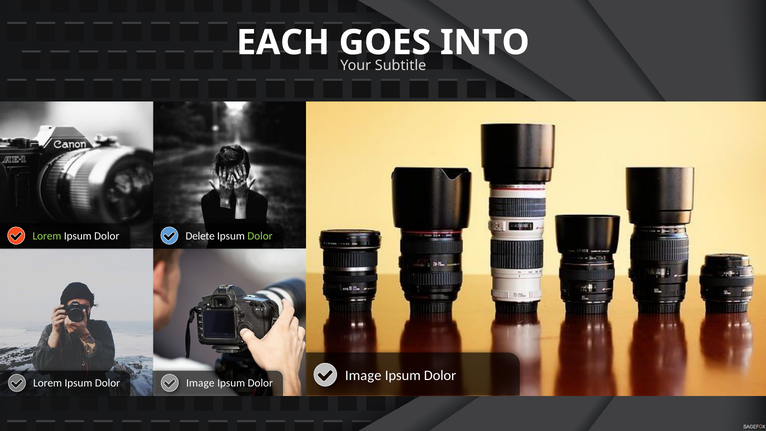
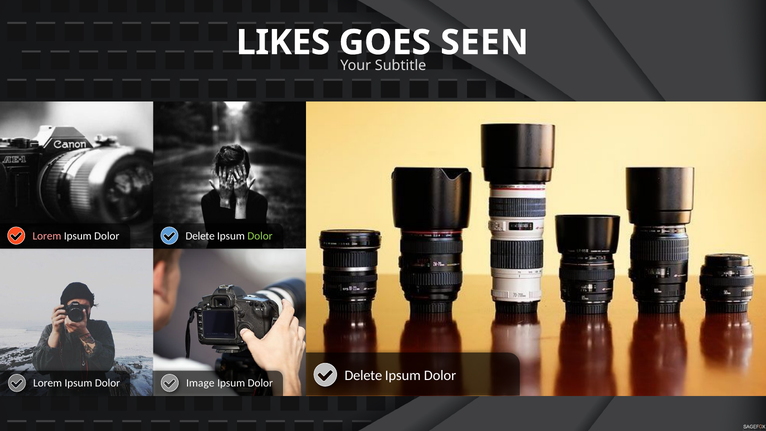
EACH: EACH -> LIKES
INTO: INTO -> SEEN
Lorem at (47, 236) colour: light green -> pink
Image at (363, 376): Image -> Delete
